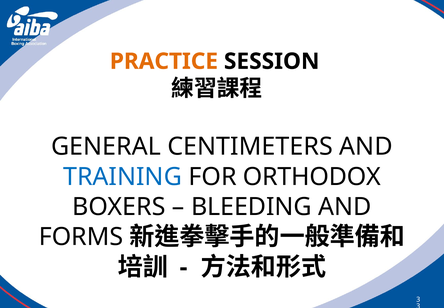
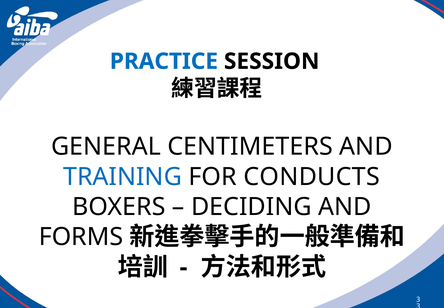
PRACTICE colour: orange -> blue
ORTHODOX: ORTHODOX -> CONDUCTS
BLEEDING: BLEEDING -> DECIDING
